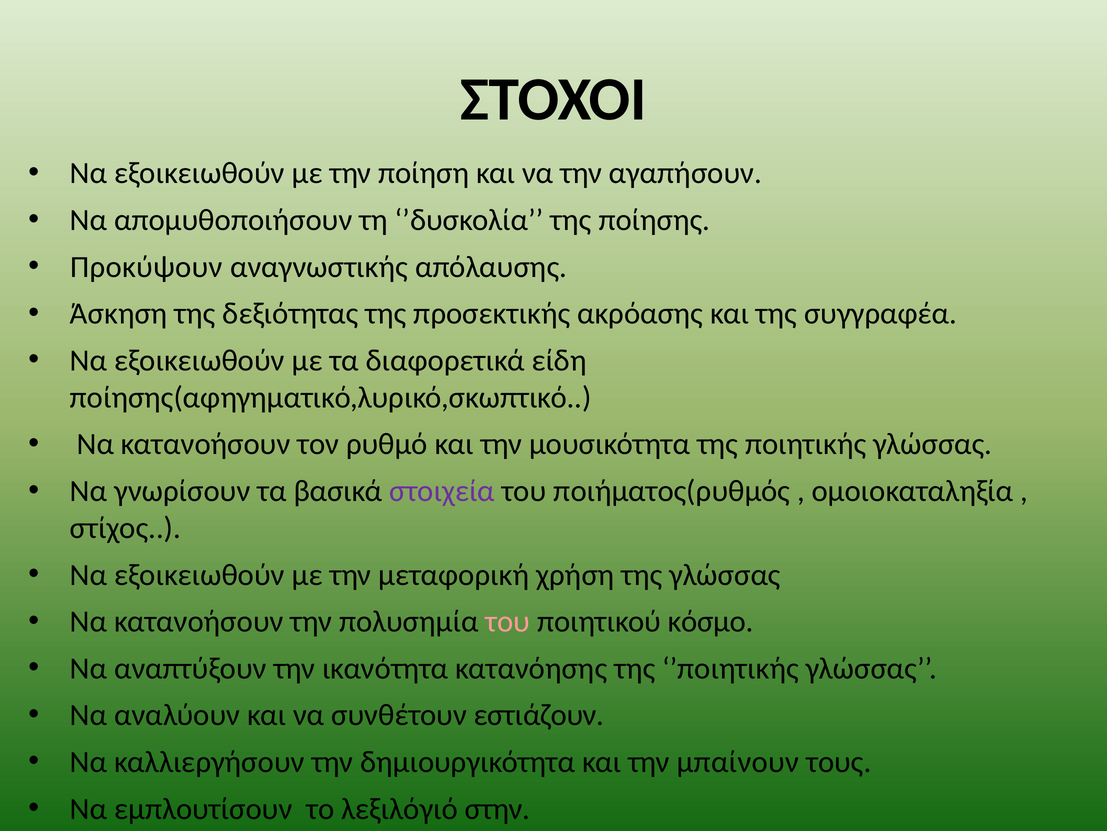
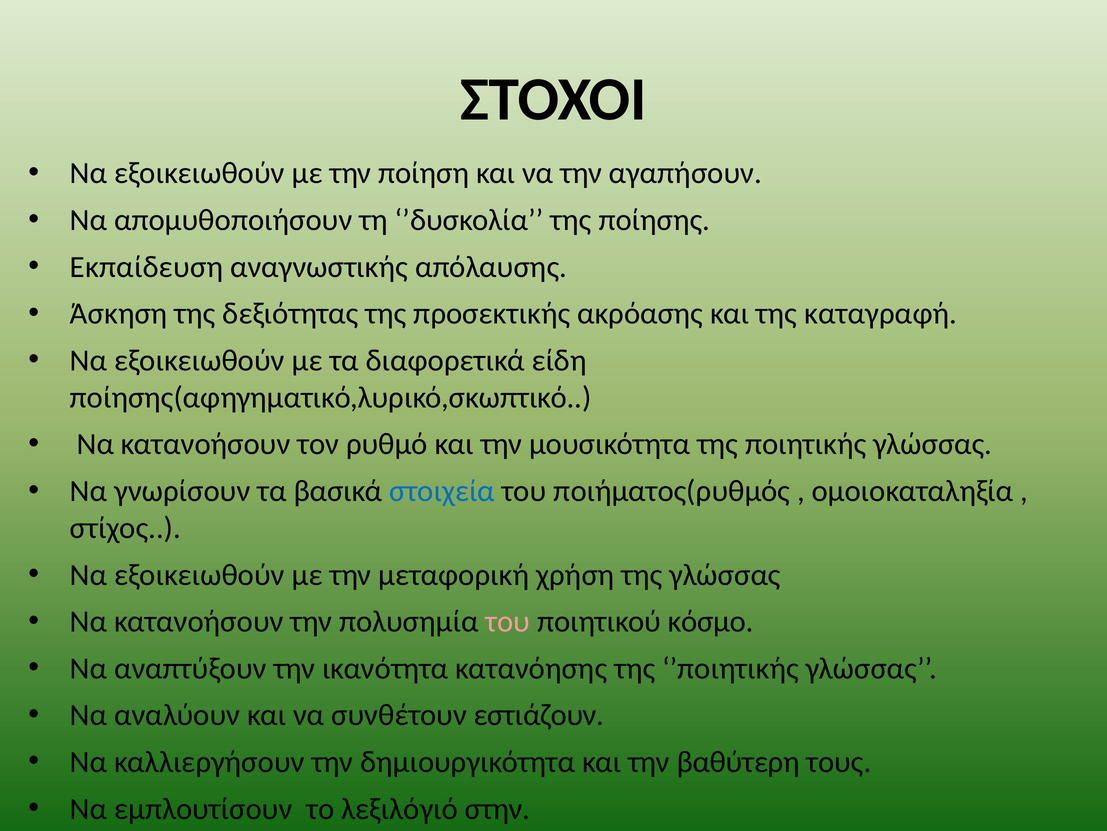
Προκύψουν: Προκύψουν -> Εκπαίδευση
συγγραφέα: συγγραφέα -> καταγραφή
στοιχεία colour: purple -> blue
μπαίνουν: μπαίνουν -> βαθύτερη
